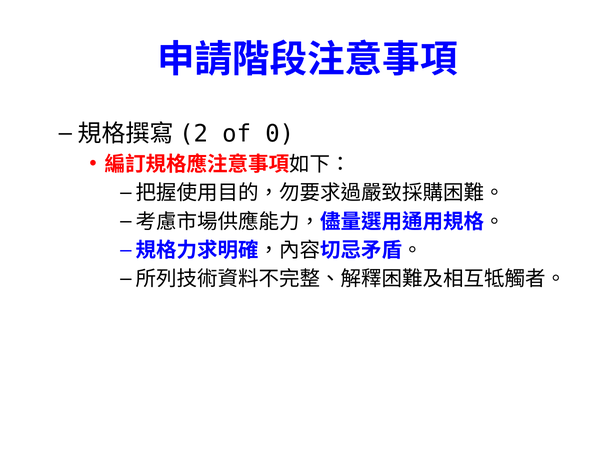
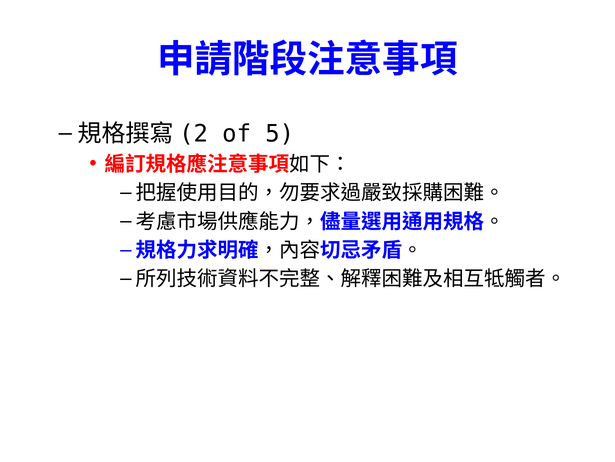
0: 0 -> 5
